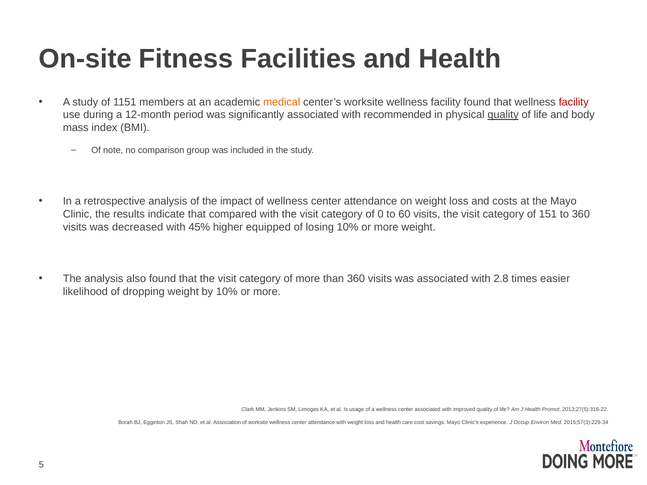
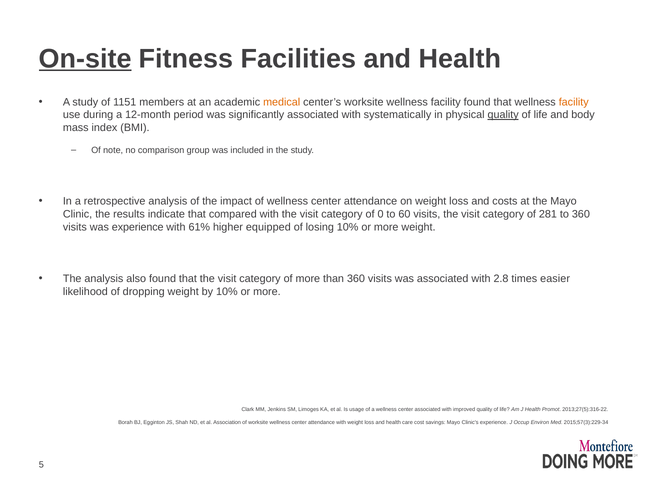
On-site underline: none -> present
facility at (574, 102) colour: red -> orange
recommended: recommended -> systematically
151: 151 -> 281
was decreased: decreased -> experience
45%: 45% -> 61%
